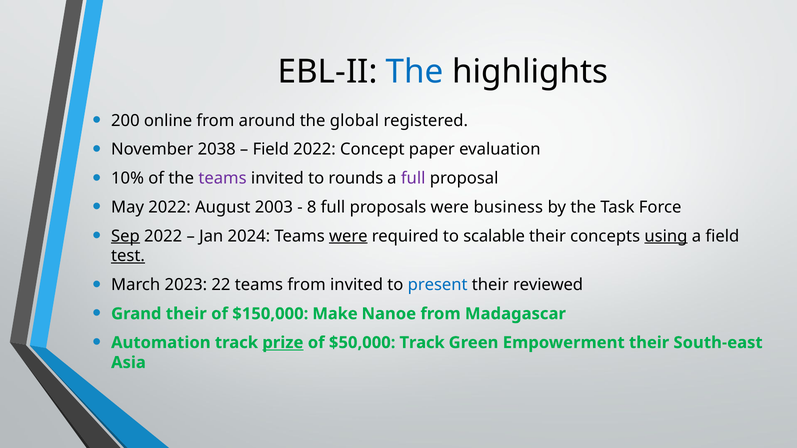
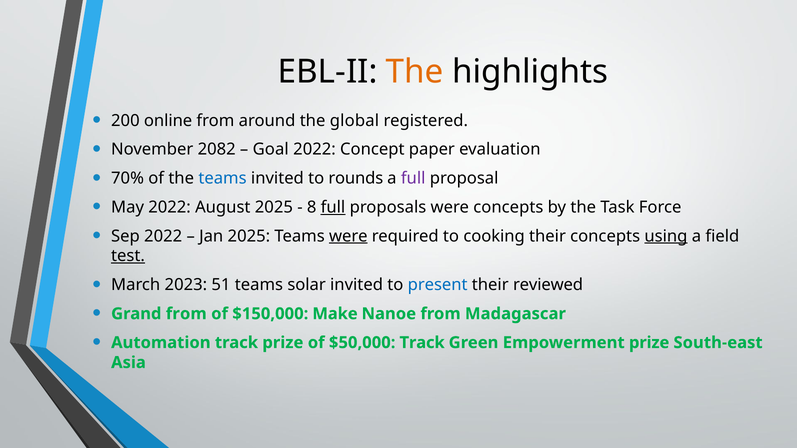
The at (415, 72) colour: blue -> orange
2038: 2038 -> 2082
Field at (271, 150): Field -> Goal
10%: 10% -> 70%
teams at (222, 178) colour: purple -> blue
August 2003: 2003 -> 2025
full at (333, 207) underline: none -> present
were business: business -> concepts
Sep underline: present -> none
Jan 2024: 2024 -> 2025
scalable: scalable -> cooking
22: 22 -> 51
teams from: from -> solar
Grand their: their -> from
prize at (283, 343) underline: present -> none
Empowerment their: their -> prize
